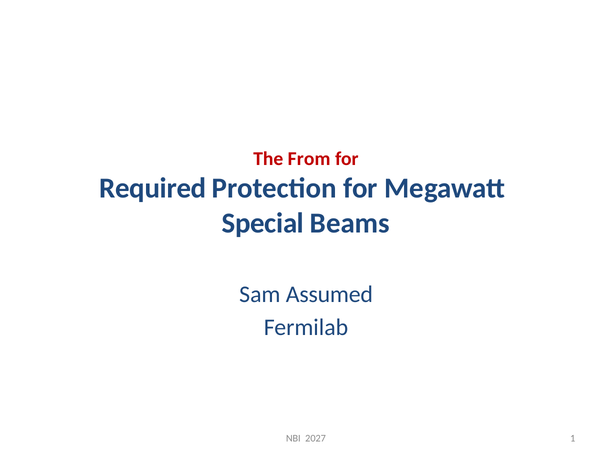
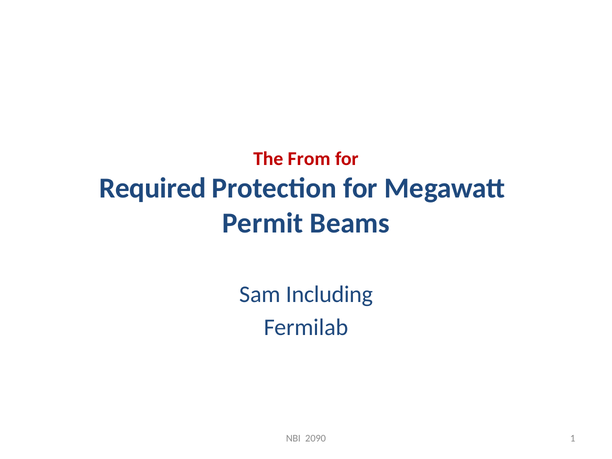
Special: Special -> Permit
Assumed: Assumed -> Including
2027: 2027 -> 2090
